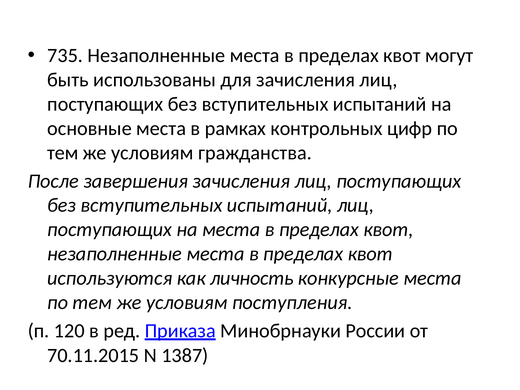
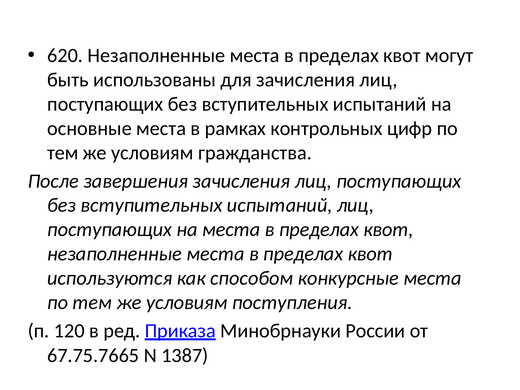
735: 735 -> 620
личность: личность -> способом
70.11.2015: 70.11.2015 -> 67.75.7665
